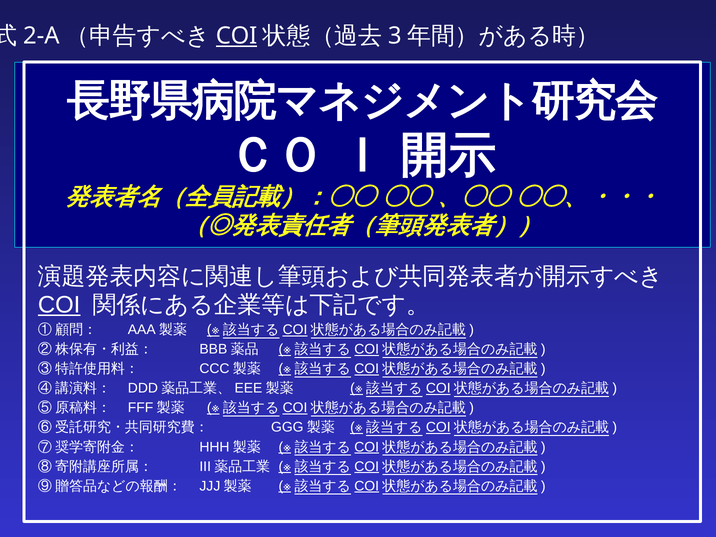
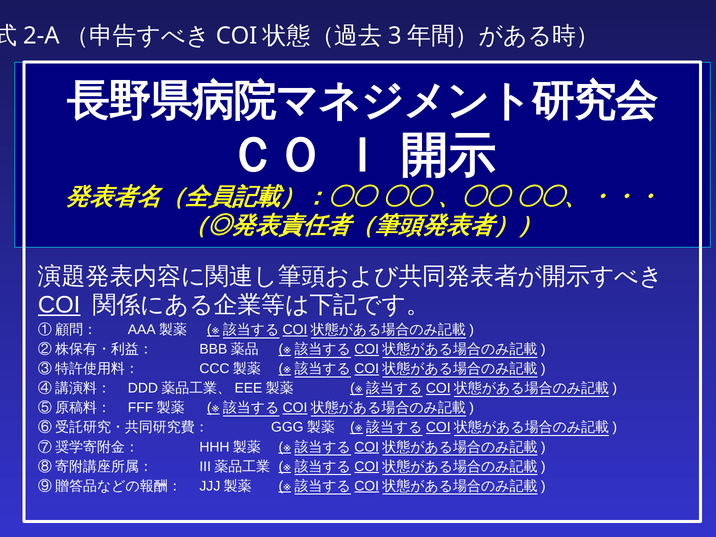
COI at (237, 36) underline: present -> none
